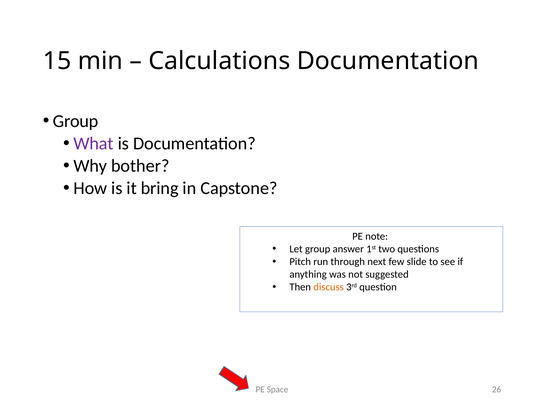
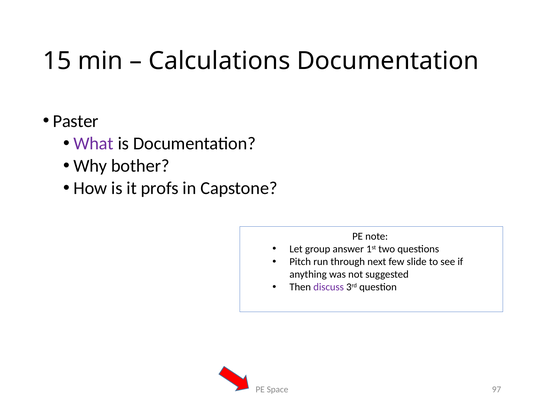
Group at (76, 121): Group -> Paster
bring: bring -> profs
discuss colour: orange -> purple
26: 26 -> 97
